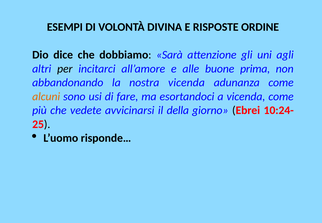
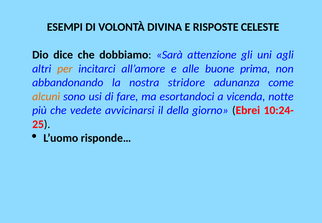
ORDINE: ORDINE -> CELESTE
per colour: black -> orange
nostra vicenda: vicenda -> stridore
vicenda come: come -> notte
